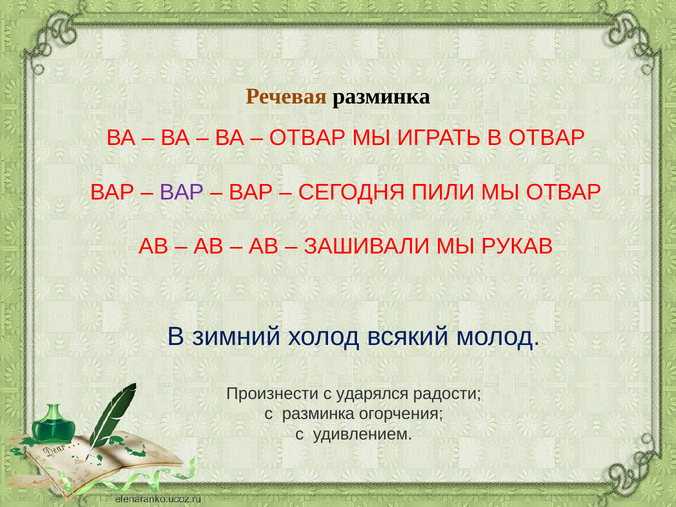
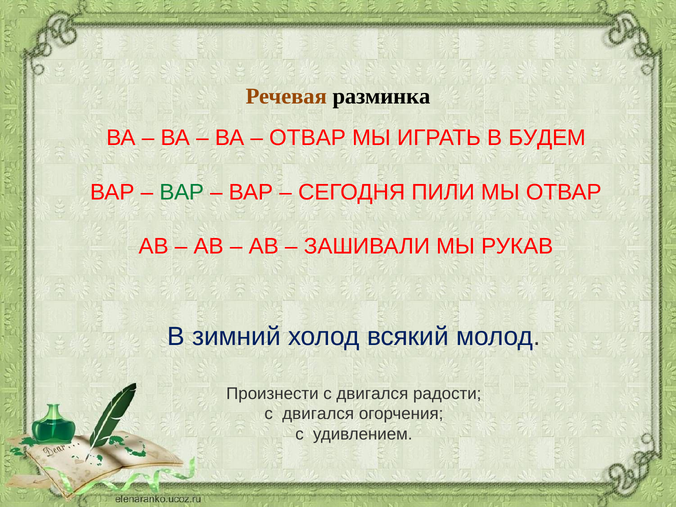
В ОТВАР: ОТВАР -> БУДЕМ
ВАР at (182, 192) colour: purple -> green
Произнести с ударялся: ударялся -> двигался
разминка at (318, 414): разминка -> двигался
